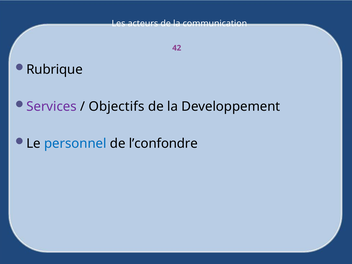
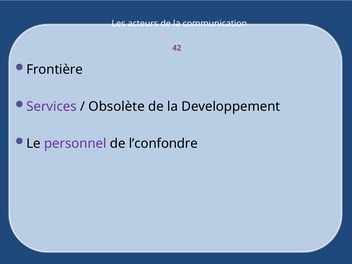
Rubrique: Rubrique -> Frontière
Objectifs: Objectifs -> Obsolète
personnel colour: blue -> purple
